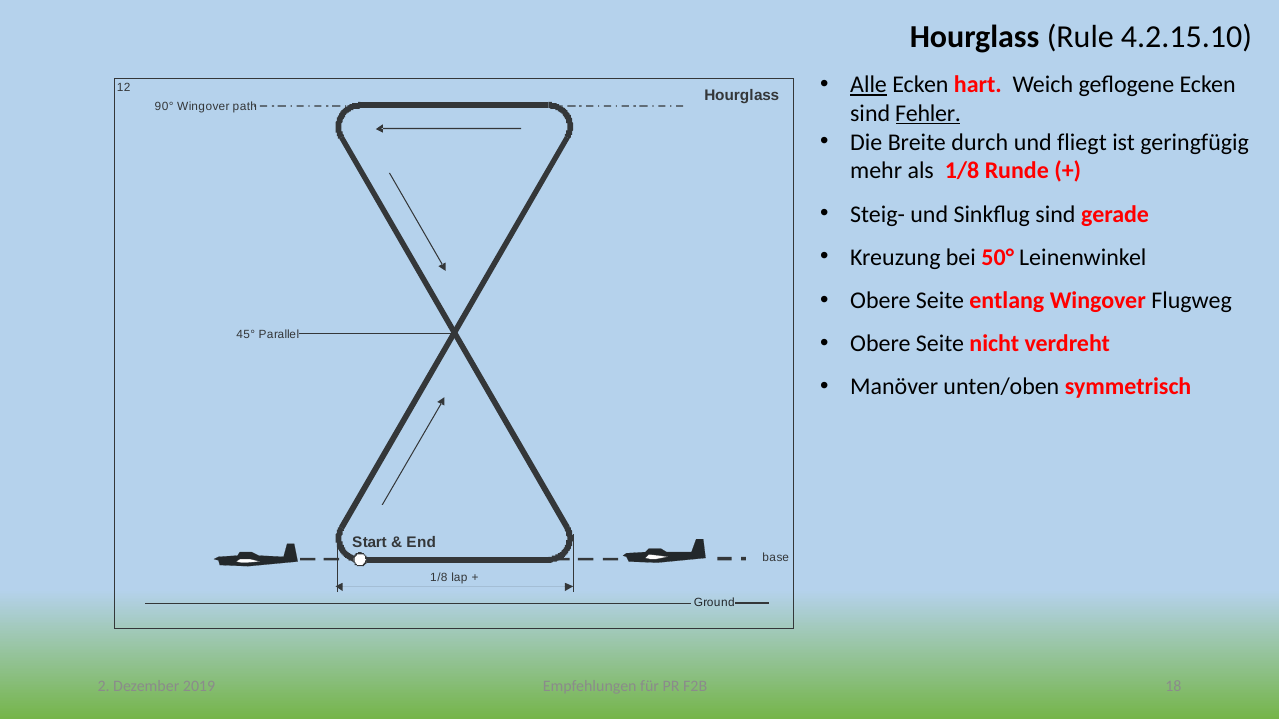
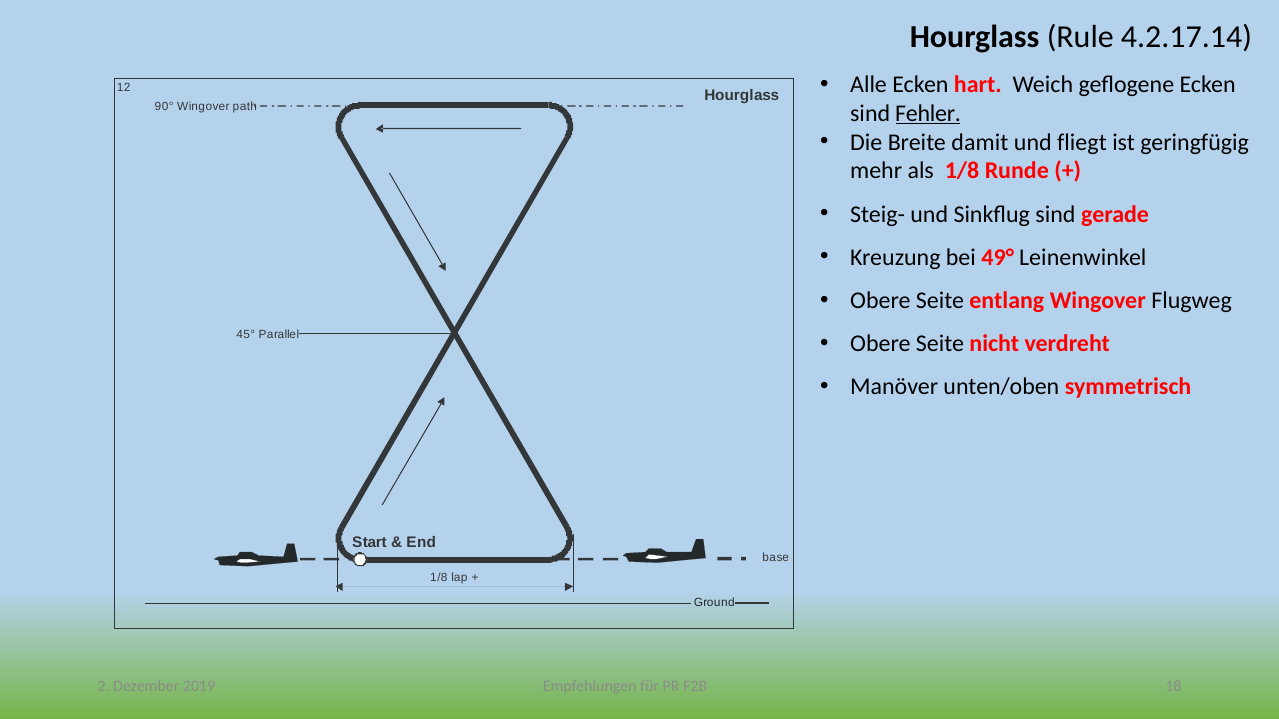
4.2.15.10: 4.2.15.10 -> 4.2.17.14
Alle underline: present -> none
durch: durch -> damit
50°: 50° -> 49°
